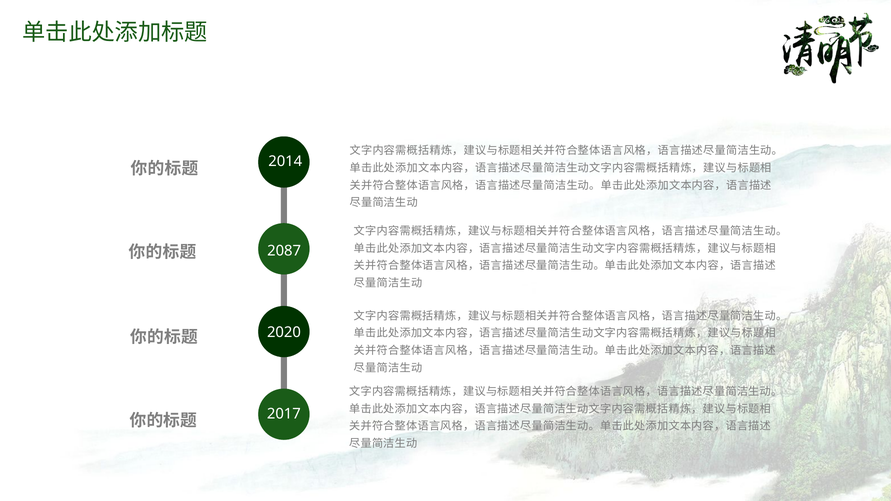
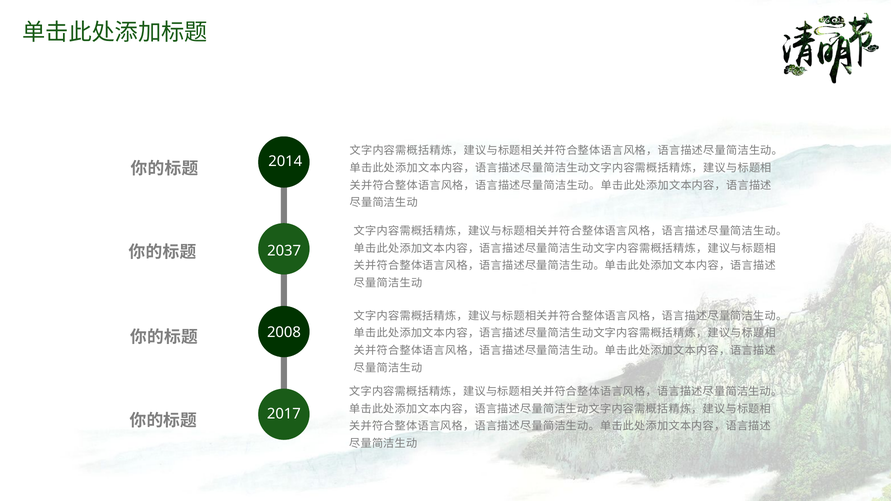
2087: 2087 -> 2037
2020: 2020 -> 2008
